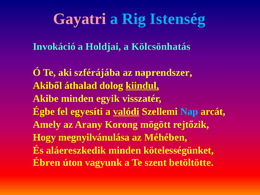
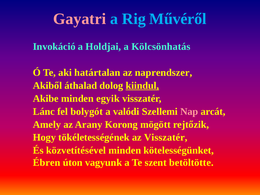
Istenség: Istenség -> Művéről
szférájába: szférájába -> határtalan
Égbe: Égbe -> Lánc
egyesíti: egyesíti -> bolygót
valódi underline: present -> none
Nap colour: light blue -> pink
megnyilvánulása: megnyilvánulása -> tökéletességének
az Méhében: Méhében -> Visszatér
aláereszkedik: aláereszkedik -> közvetítésével
